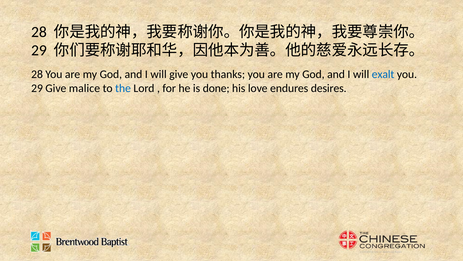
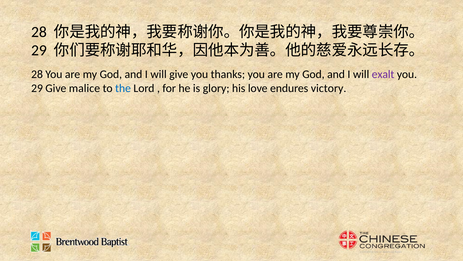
exalt colour: blue -> purple
done: done -> glory
desires: desires -> victory
